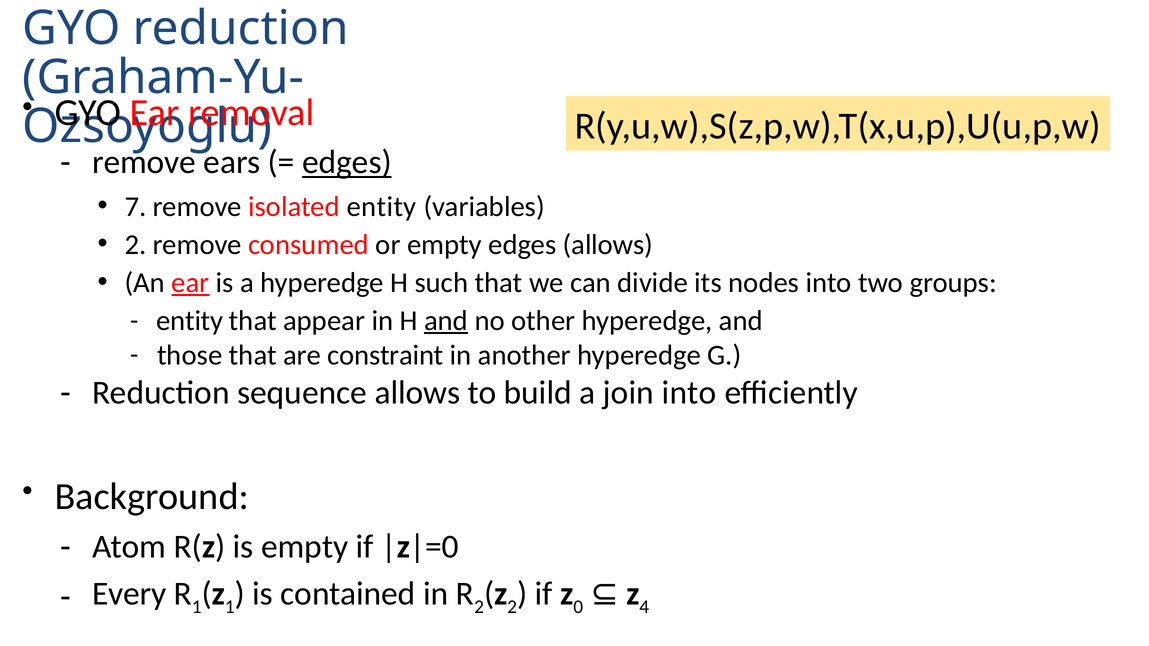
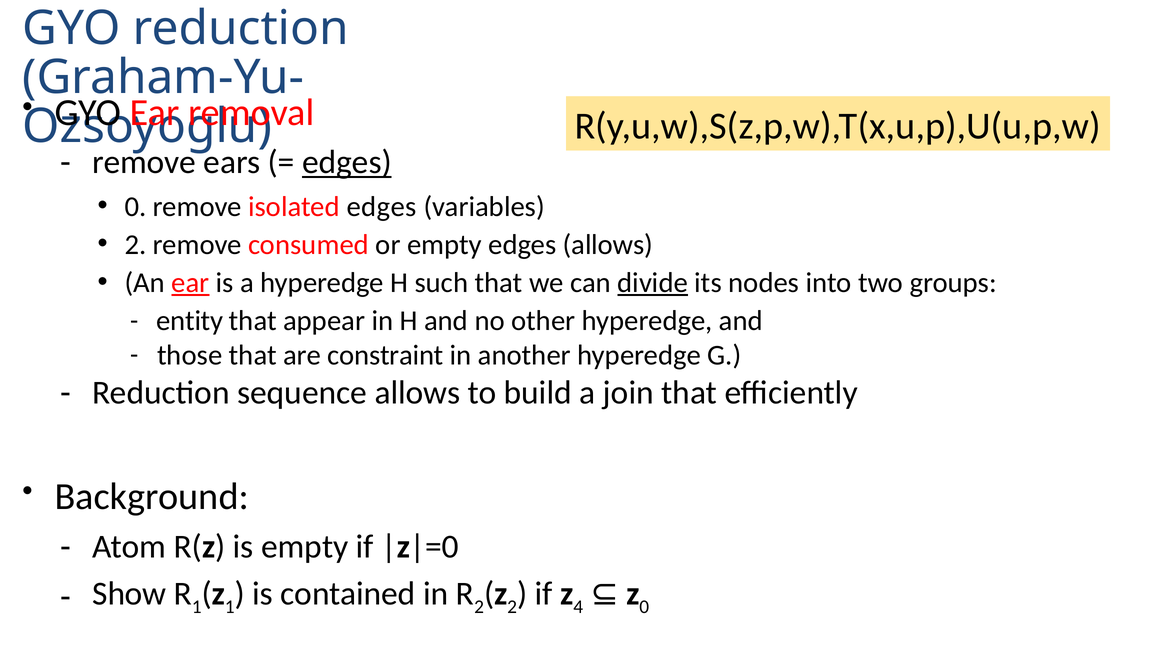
7 at (135, 207): 7 -> 0
isolated entity: entity -> edges
divide underline: none -> present
and at (446, 321) underline: present -> none
join into: into -> that
Every: Every -> Show
0: 0 -> 4
4 at (644, 607): 4 -> 0
